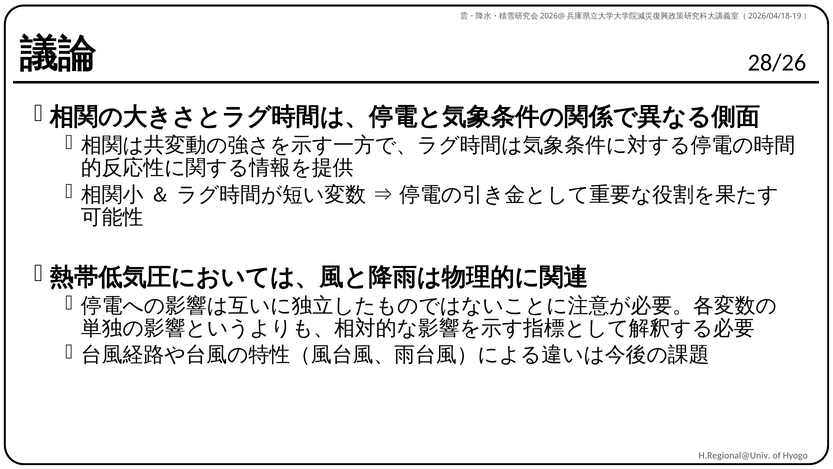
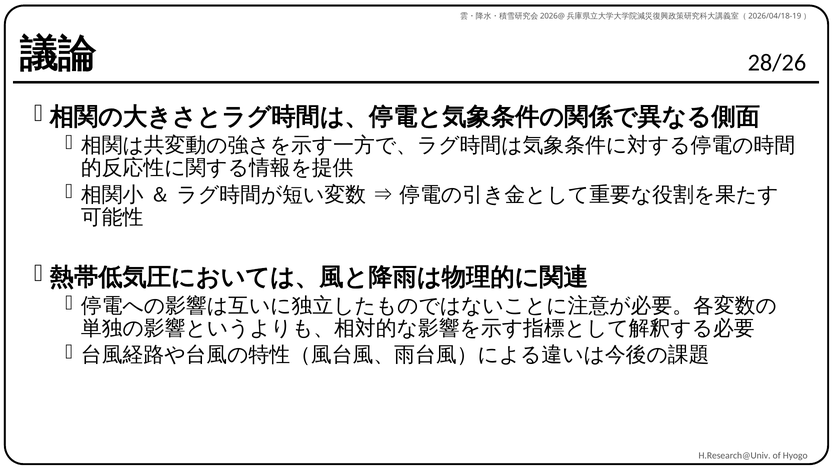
H.Regional@Univ: H.Regional@Univ -> H.Research@Univ
